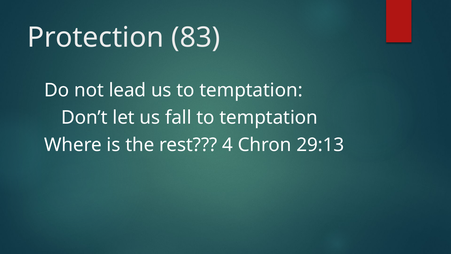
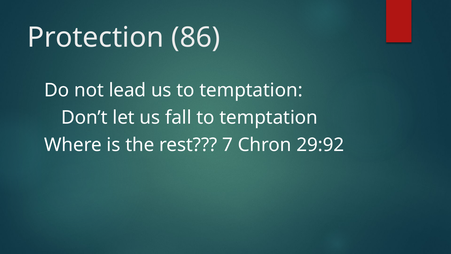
83: 83 -> 86
4: 4 -> 7
29:13: 29:13 -> 29:92
